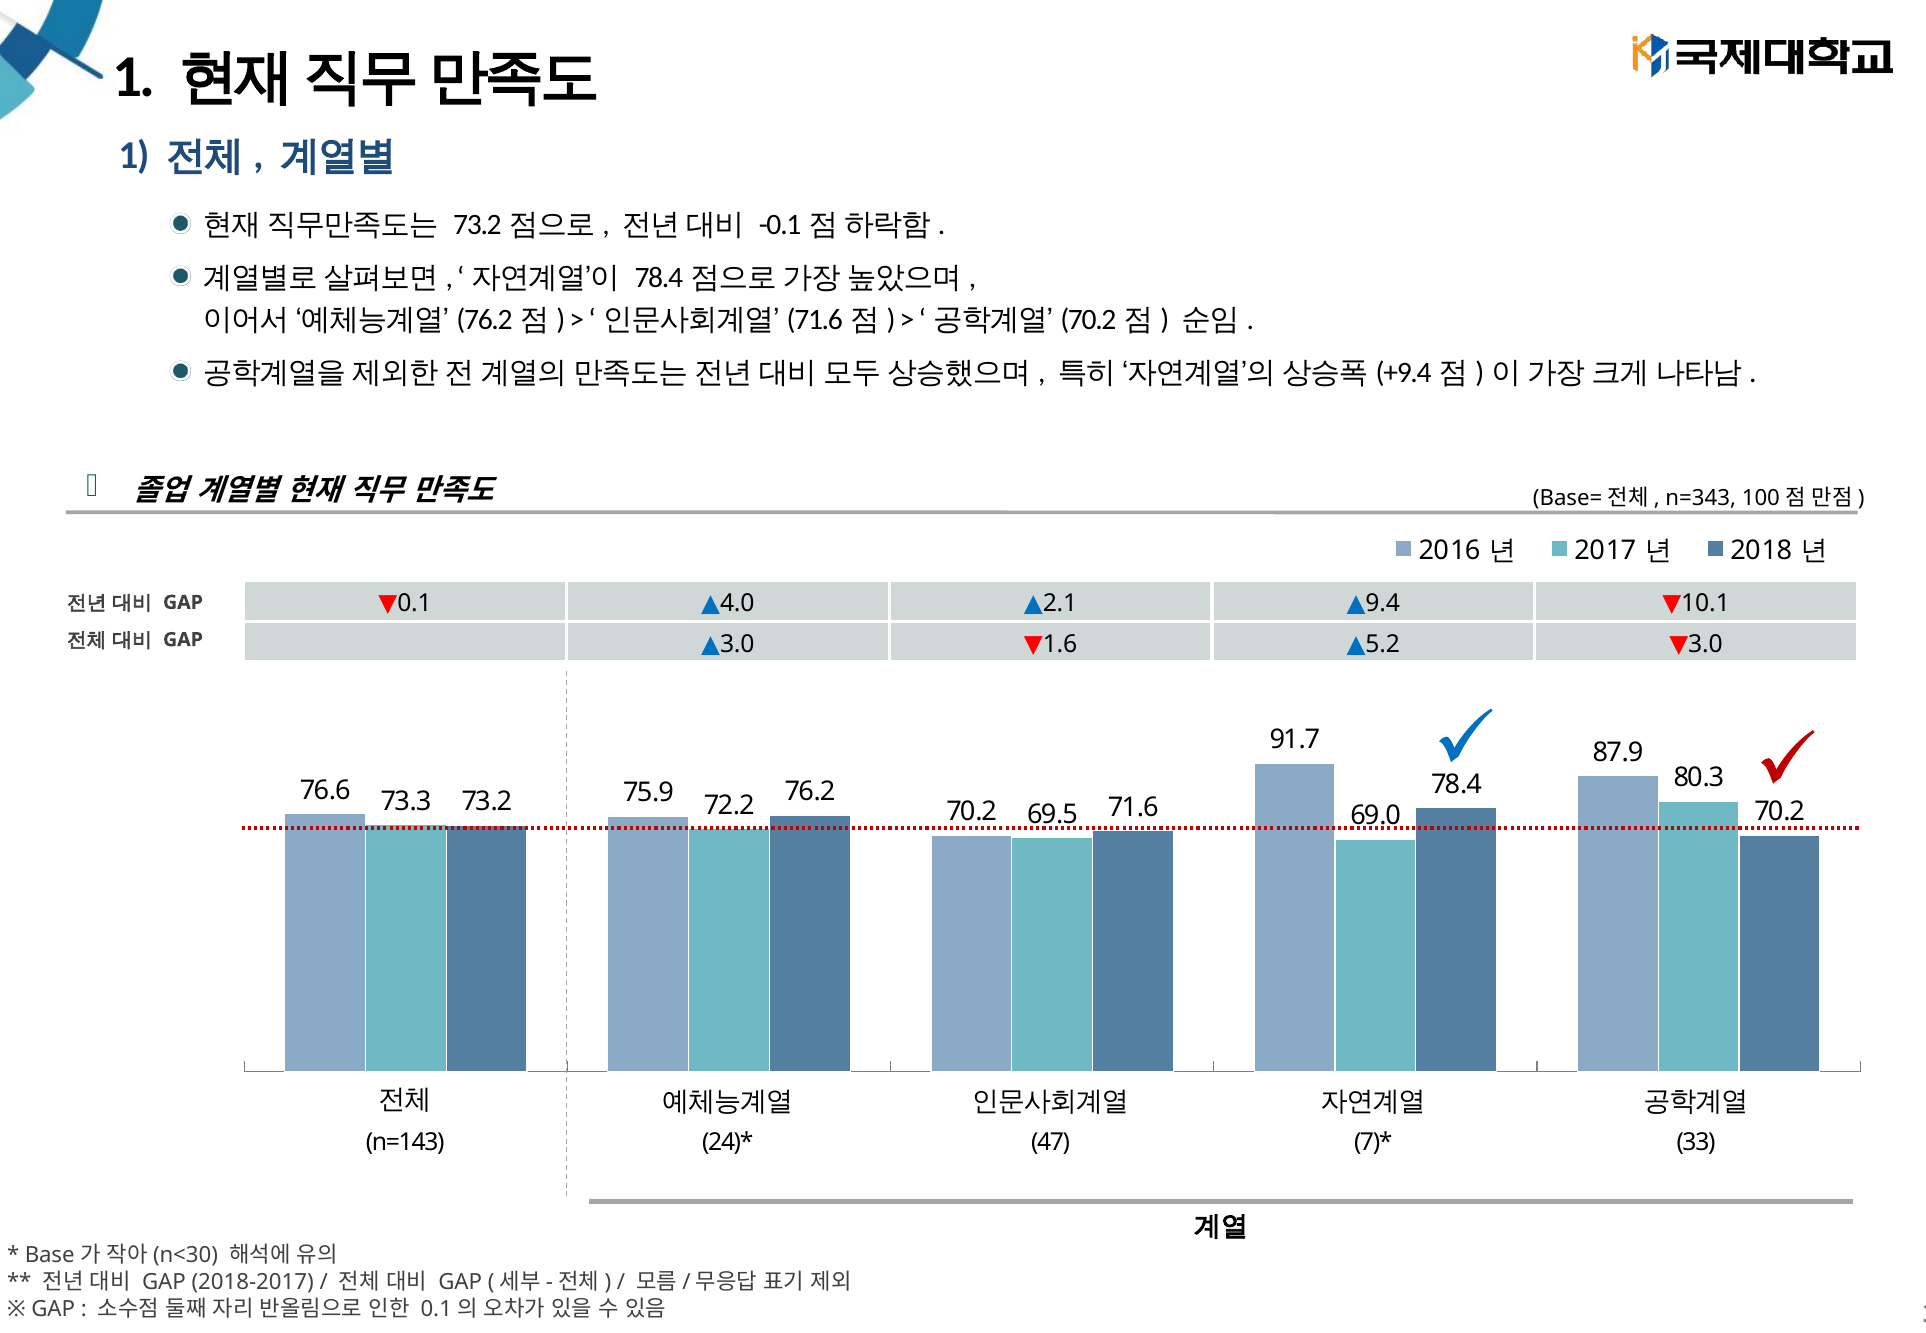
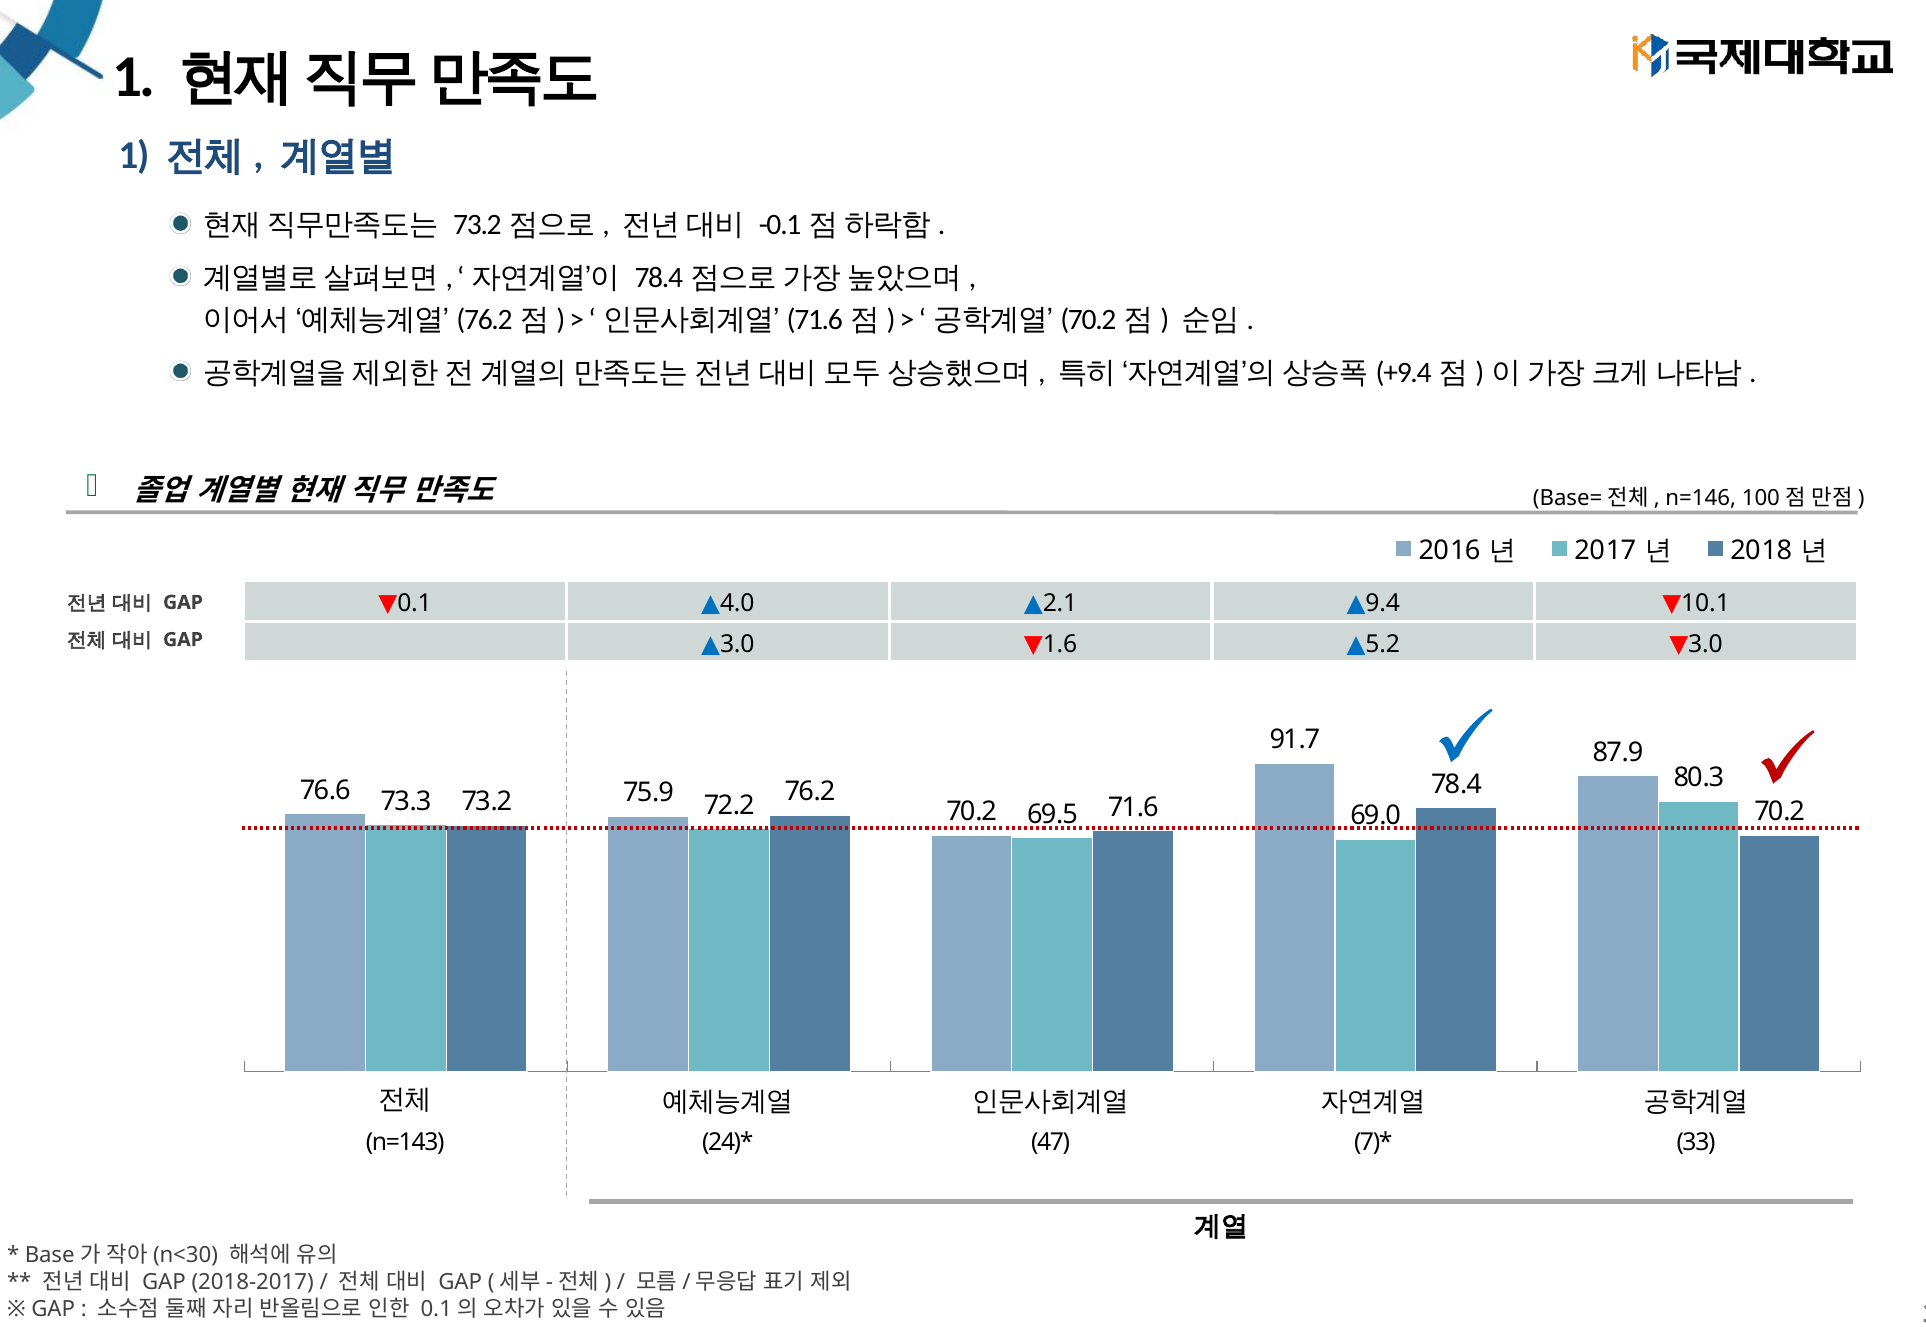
n=343: n=343 -> n=146
